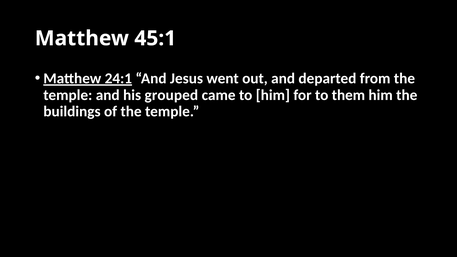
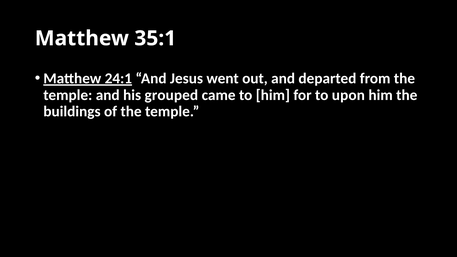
45:1: 45:1 -> 35:1
them: them -> upon
